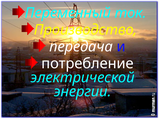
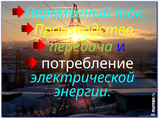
передача colour: white -> light green
